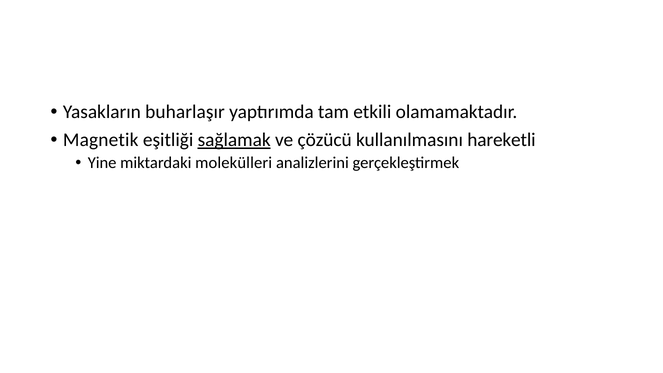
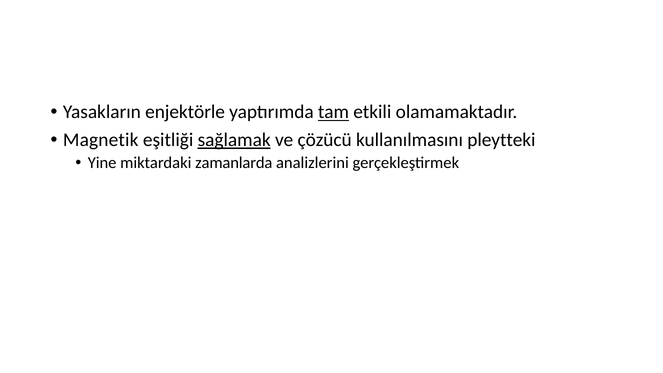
buharlaşır: buharlaşır -> enjektörle
tam underline: none -> present
hareketli: hareketli -> pleytteki
molekülleri: molekülleri -> zamanlarda
